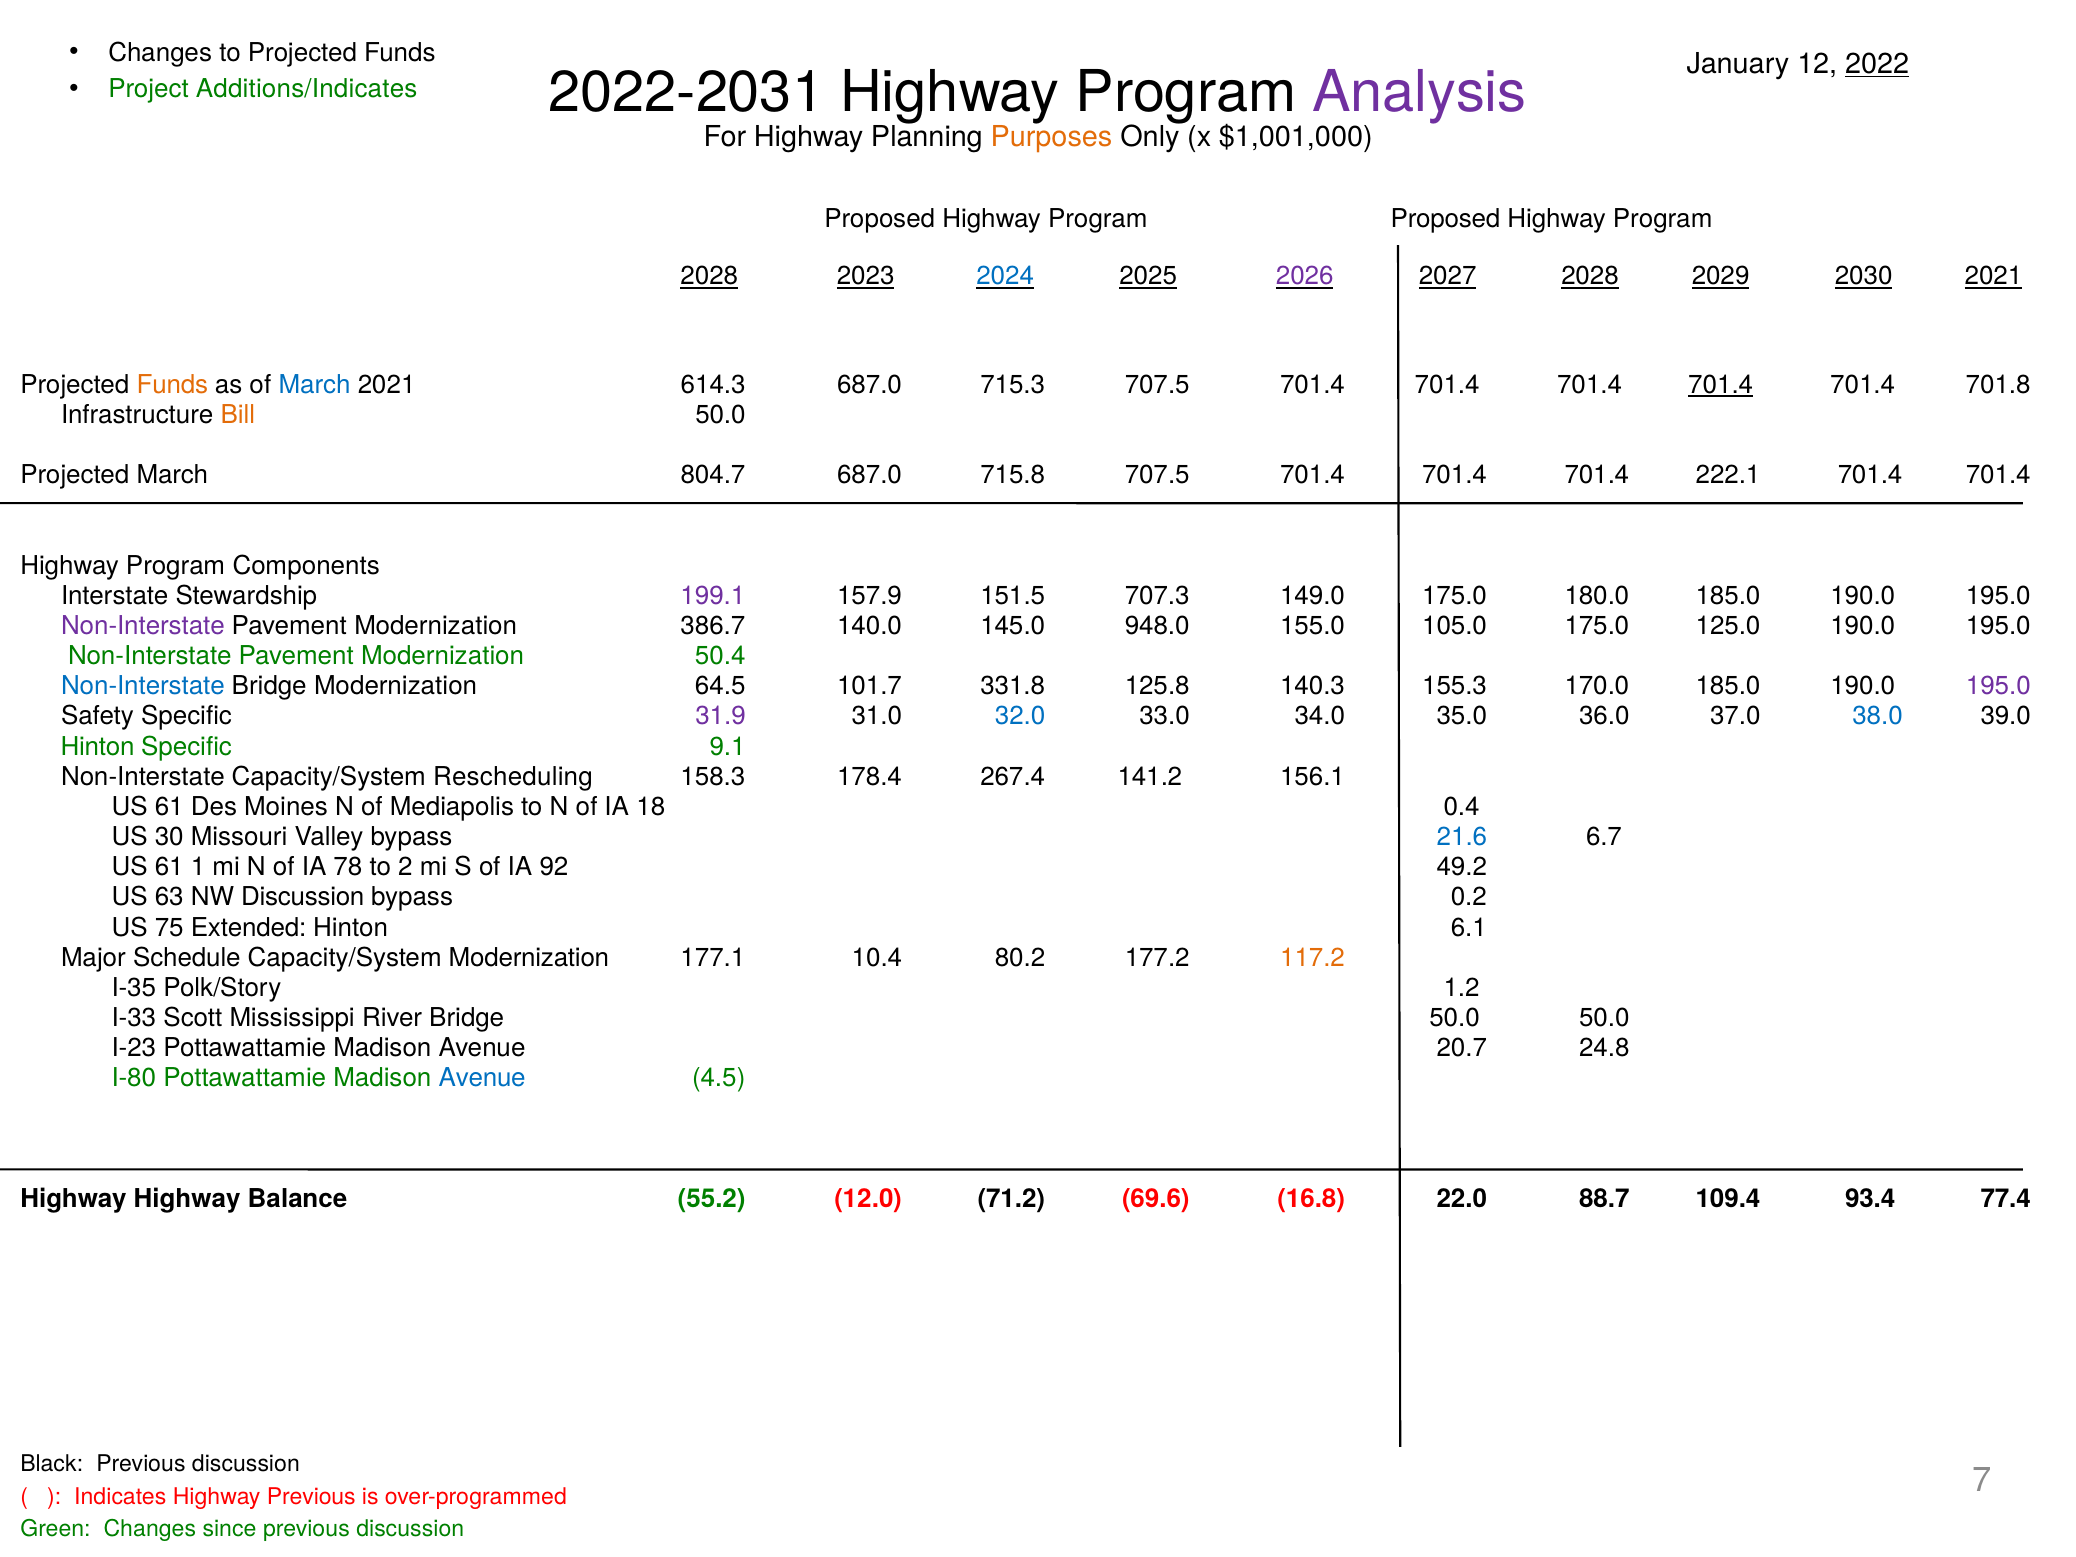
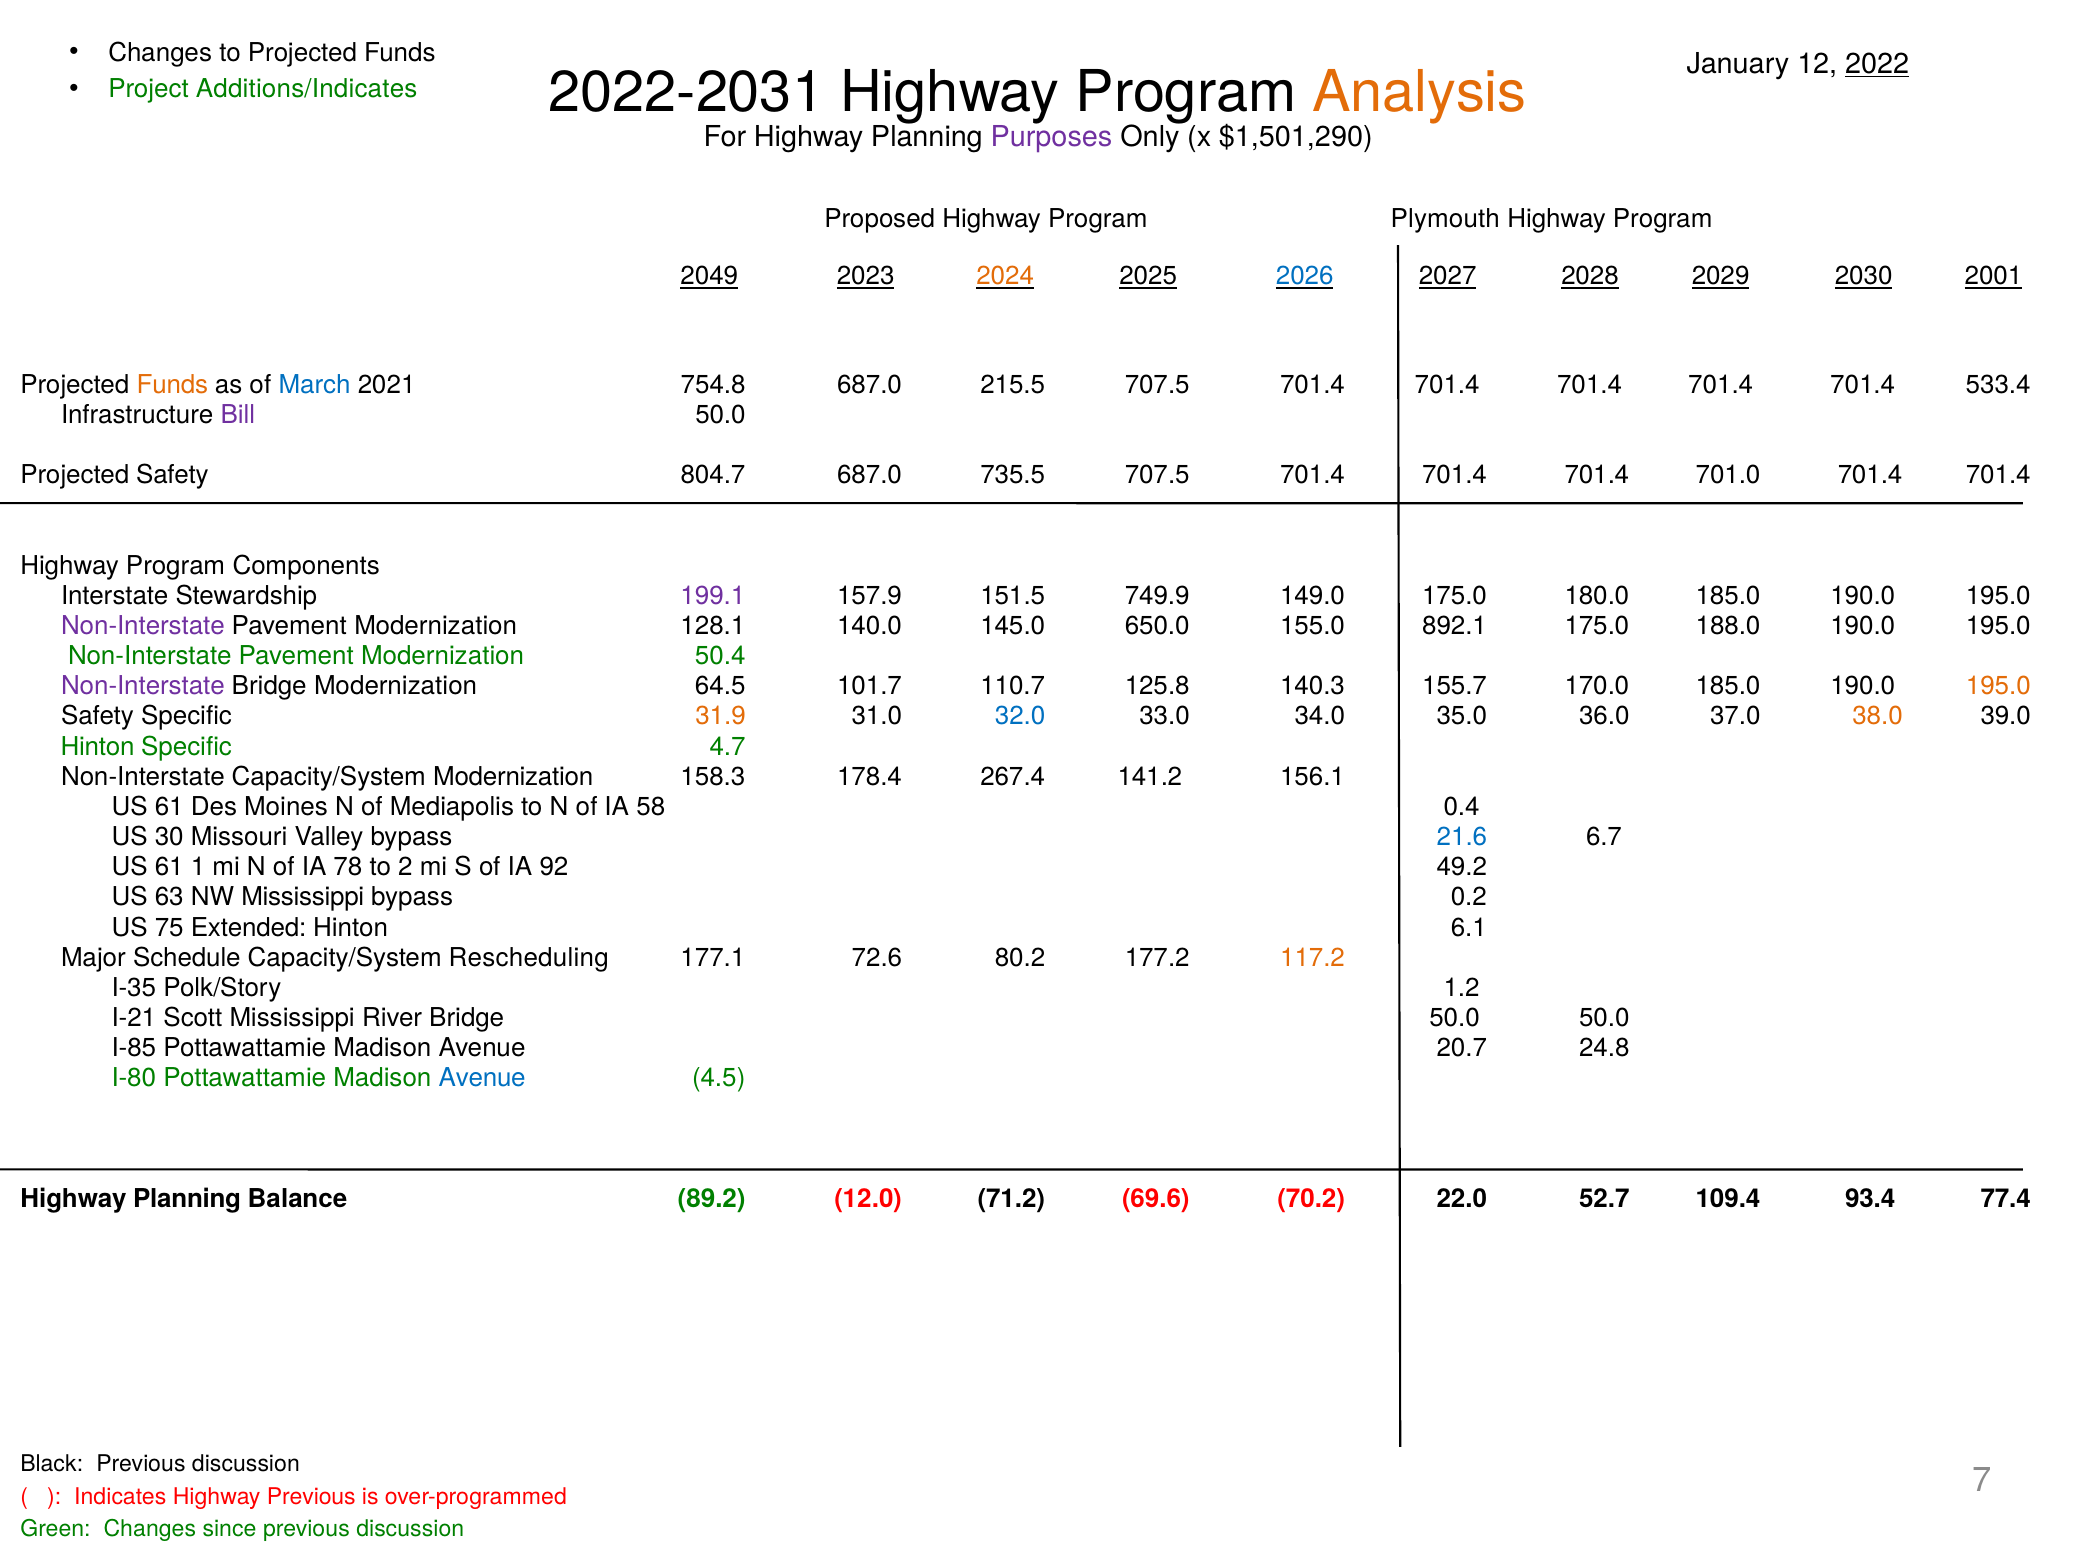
Analysis colour: purple -> orange
Purposes colour: orange -> purple
$1,001,000: $1,001,000 -> $1,501,290
Program Proposed: Proposed -> Plymouth
2028 at (709, 276): 2028 -> 2049
2024 colour: blue -> orange
2026 colour: purple -> blue
2030 2021: 2021 -> 2001
614.3: 614.3 -> 754.8
715.3: 715.3 -> 215.5
701.4 at (1721, 385) underline: present -> none
701.8: 701.8 -> 533.4
Bill colour: orange -> purple
Projected March: March -> Safety
715.8: 715.8 -> 735.5
222.1: 222.1 -> 701.0
707.3: 707.3 -> 749.9
386.7: 386.7 -> 128.1
948.0: 948.0 -> 650.0
105.0: 105.0 -> 892.1
125.0: 125.0 -> 188.0
Non-Interstate at (143, 686) colour: blue -> purple
331.8: 331.8 -> 110.7
155.3: 155.3 -> 155.7
195.0 at (1998, 686) colour: purple -> orange
31.9 colour: purple -> orange
38.0 colour: blue -> orange
9.1: 9.1 -> 4.7
Capacity/System Rescheduling: Rescheduling -> Modernization
18: 18 -> 58
NW Discussion: Discussion -> Mississippi
Capacity/System Modernization: Modernization -> Rescheduling
10.4: 10.4 -> 72.6
I-33: I-33 -> I-21
I-23: I-23 -> I-85
Highway at (187, 1199): Highway -> Planning
55.2: 55.2 -> 89.2
16.8: 16.8 -> 70.2
88.7: 88.7 -> 52.7
